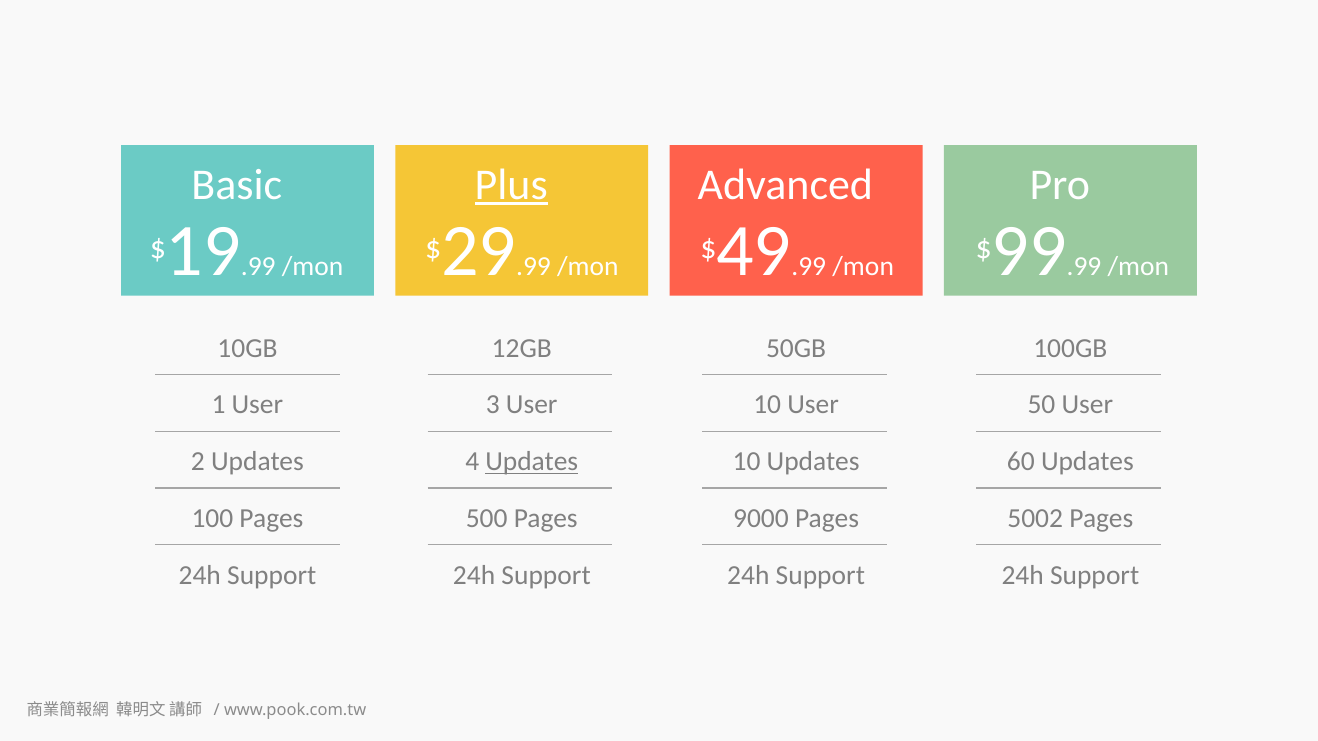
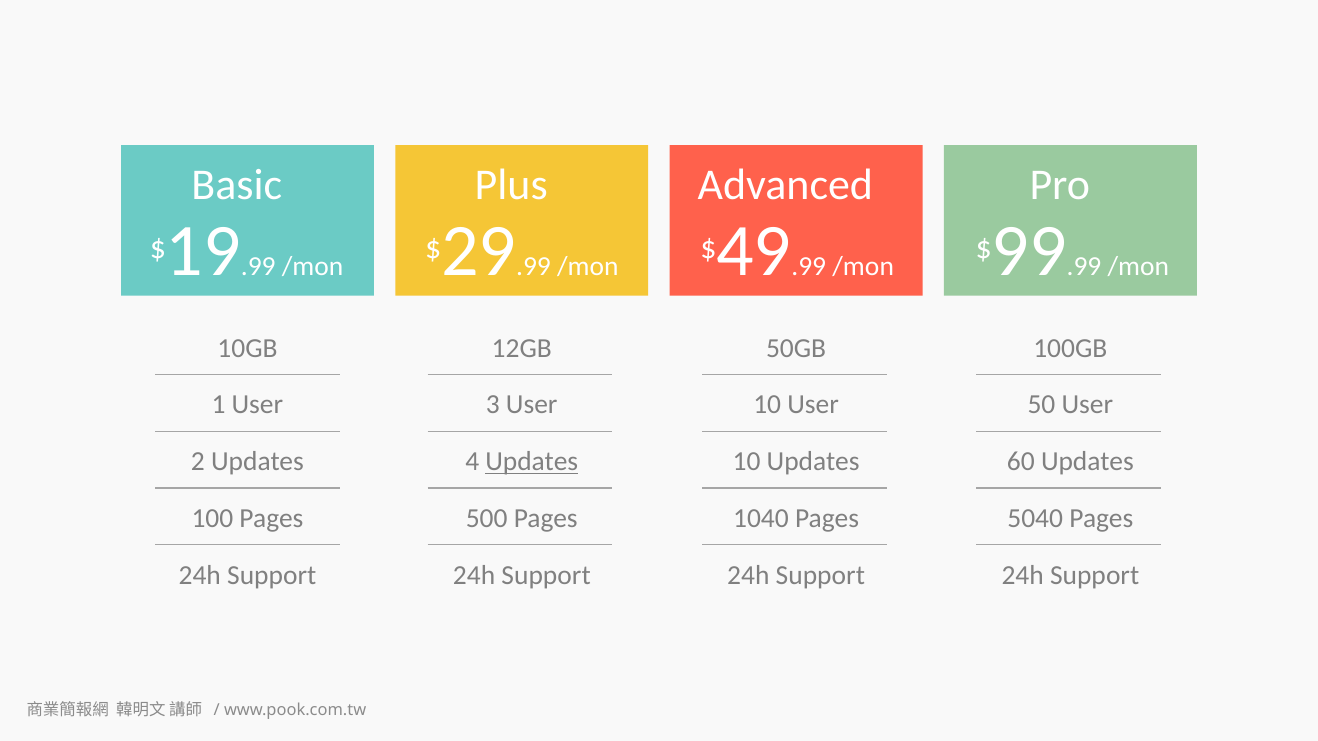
Plus underline: present -> none
9000: 9000 -> 1040
5002: 5002 -> 5040
